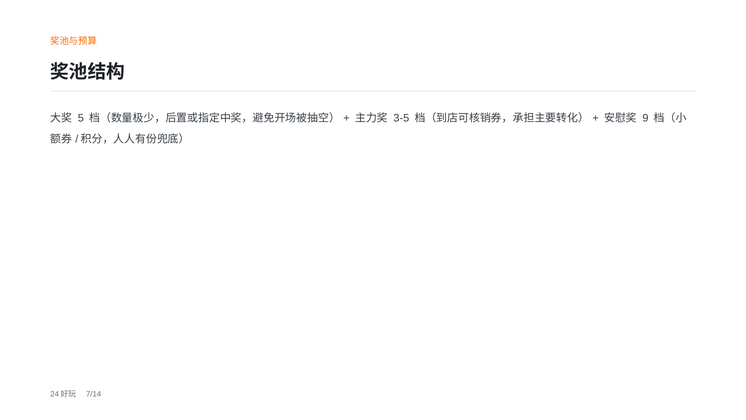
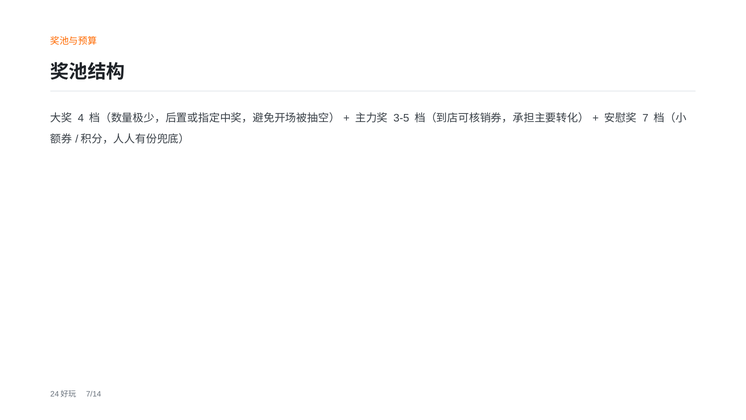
5: 5 -> 4
9: 9 -> 7
